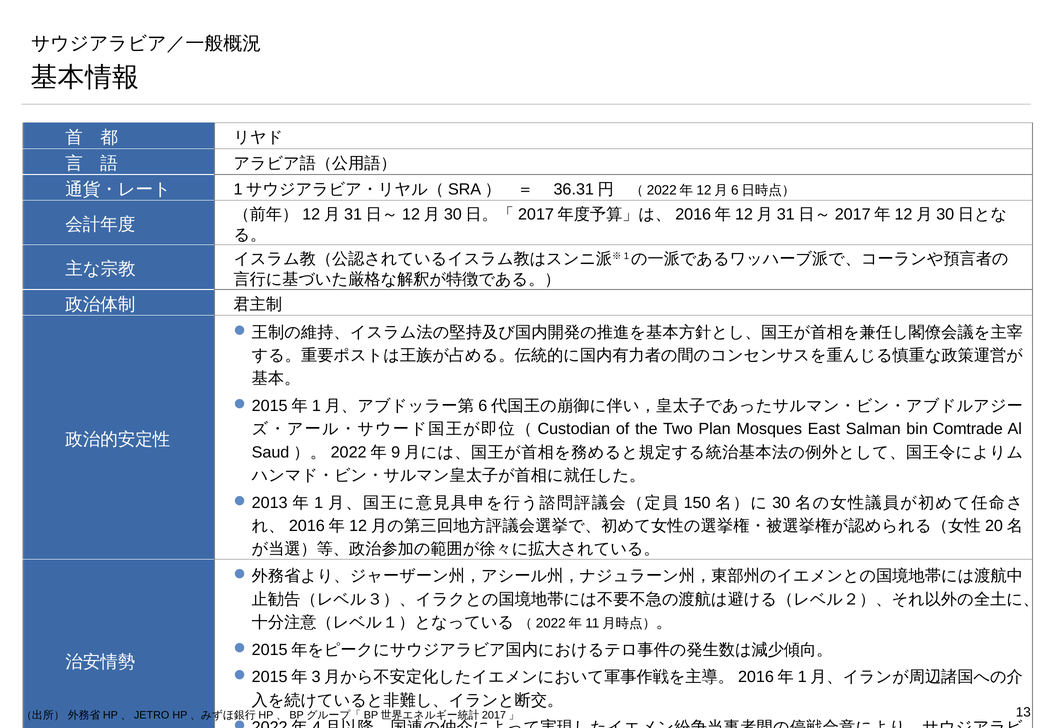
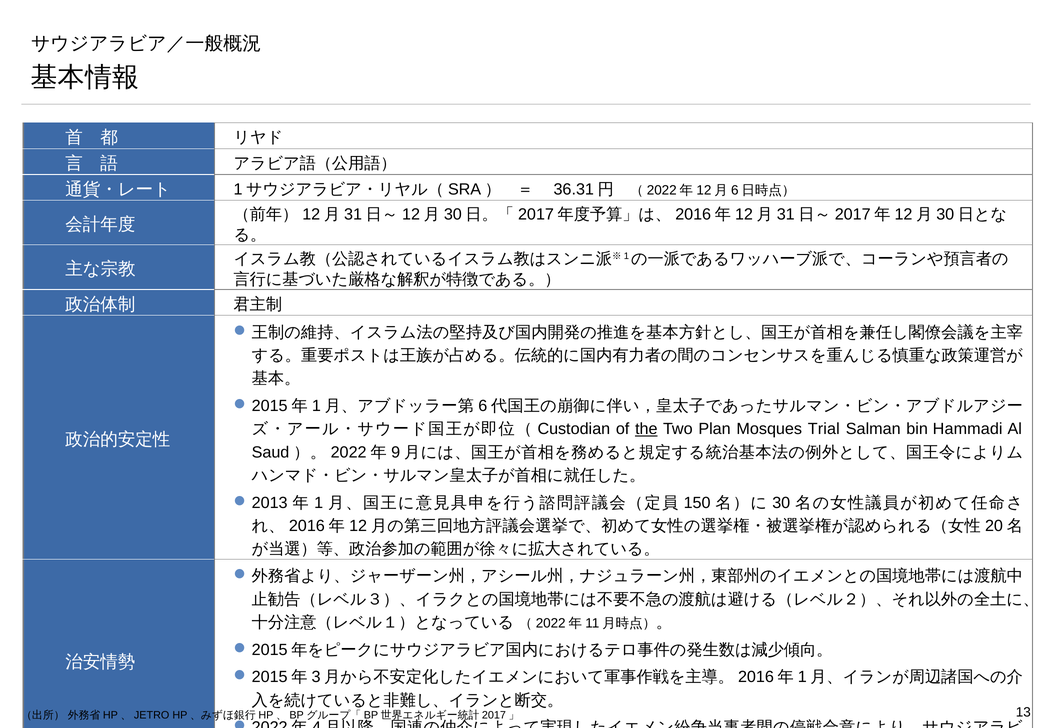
the underline: none -> present
East: East -> Trial
Comtrade: Comtrade -> Hammadi
